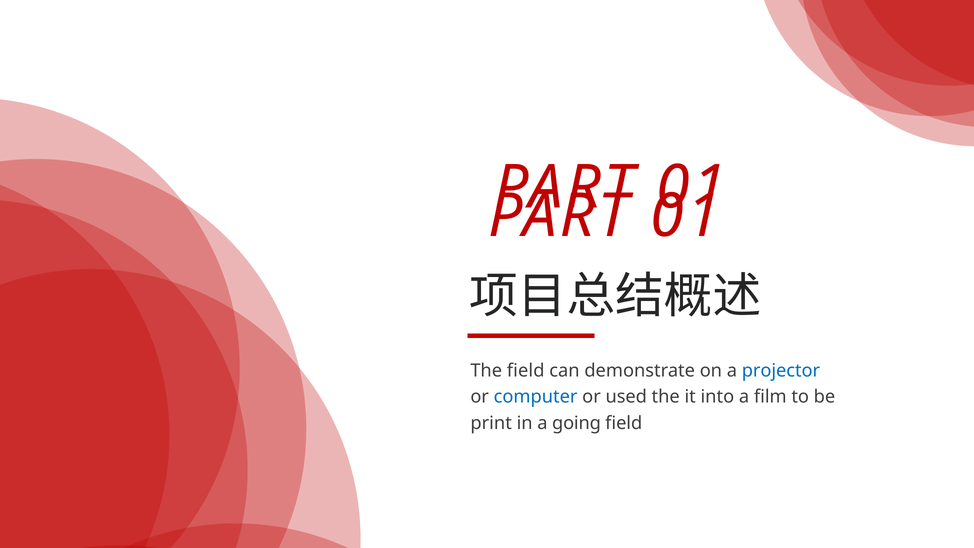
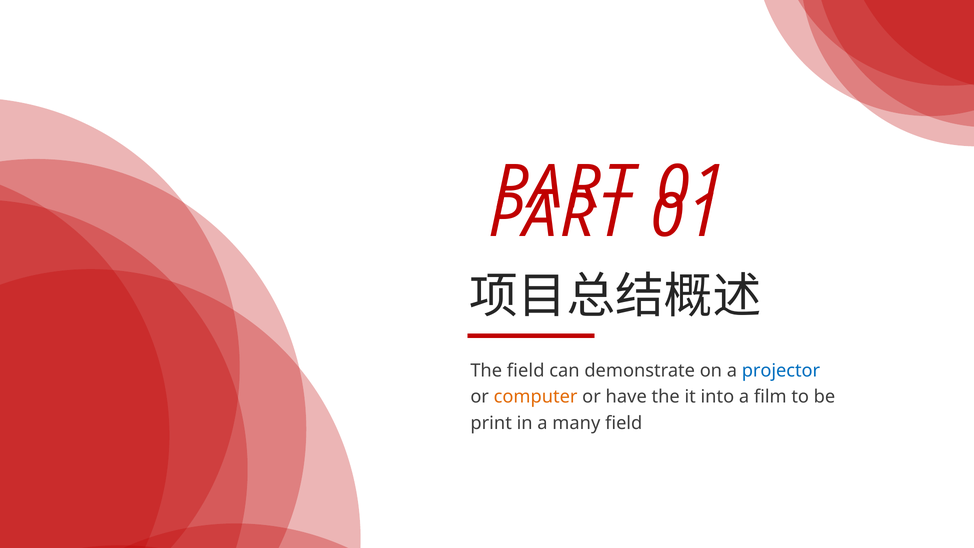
computer colour: blue -> orange
used: used -> have
going: going -> many
